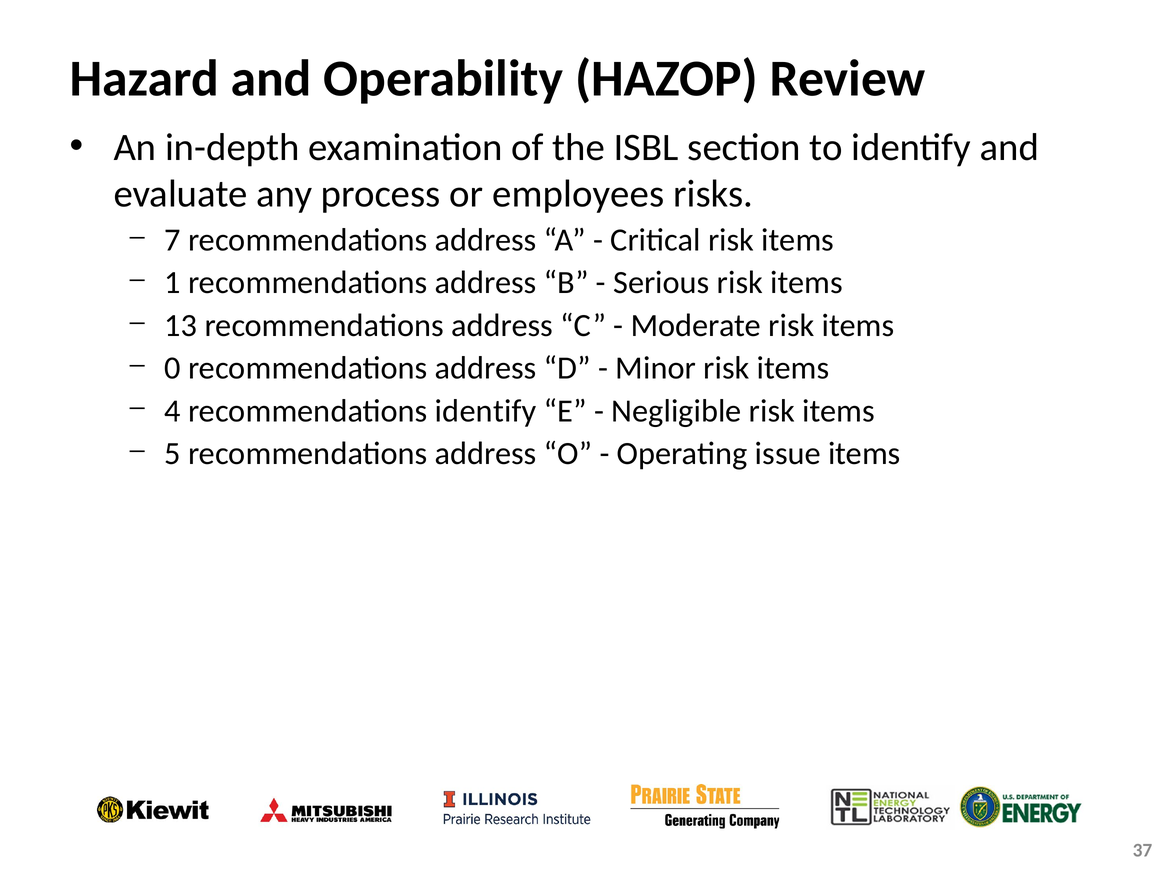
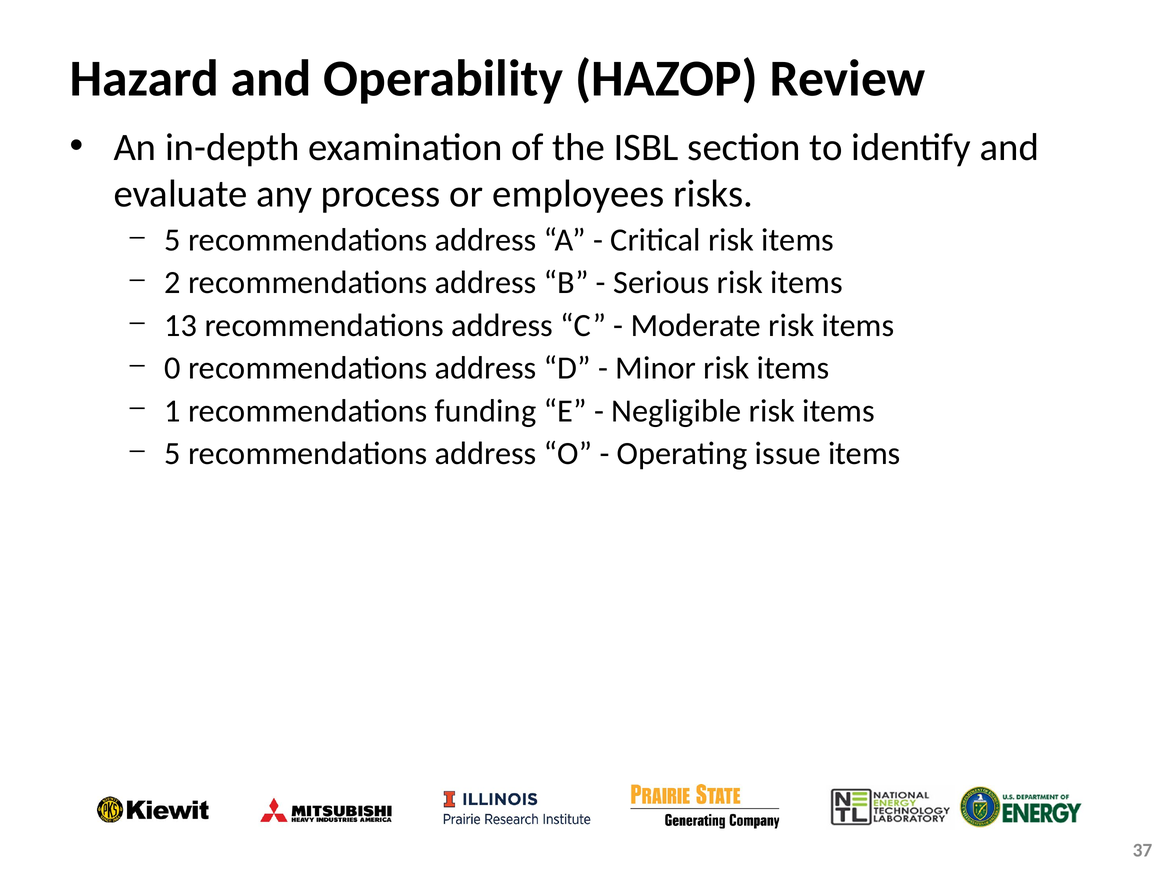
7 at (173, 240): 7 -> 5
1: 1 -> 2
4: 4 -> 1
recommendations identify: identify -> funding
